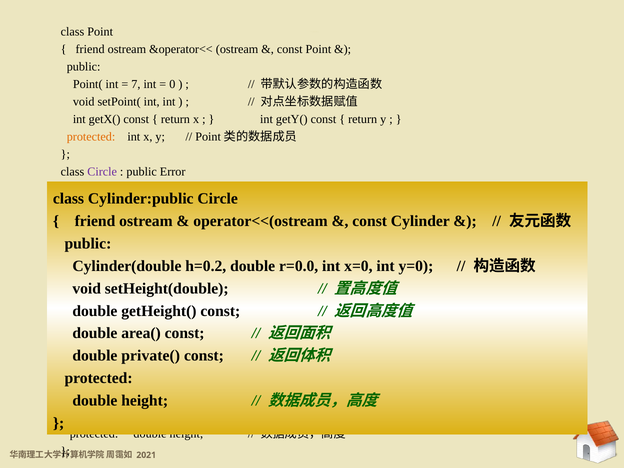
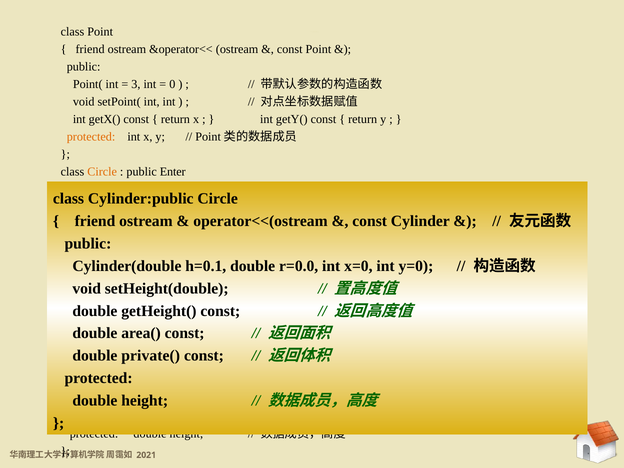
7: 7 -> 3
Circle at (102, 172) colour: purple -> orange
Error: Error -> Enter
h=0.2: h=0.2 -> h=0.1
